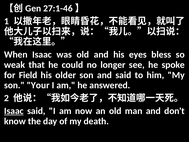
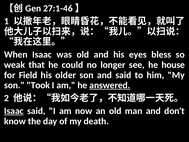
spoke: spoke -> house
Your: Your -> Took
answered underline: none -> present
